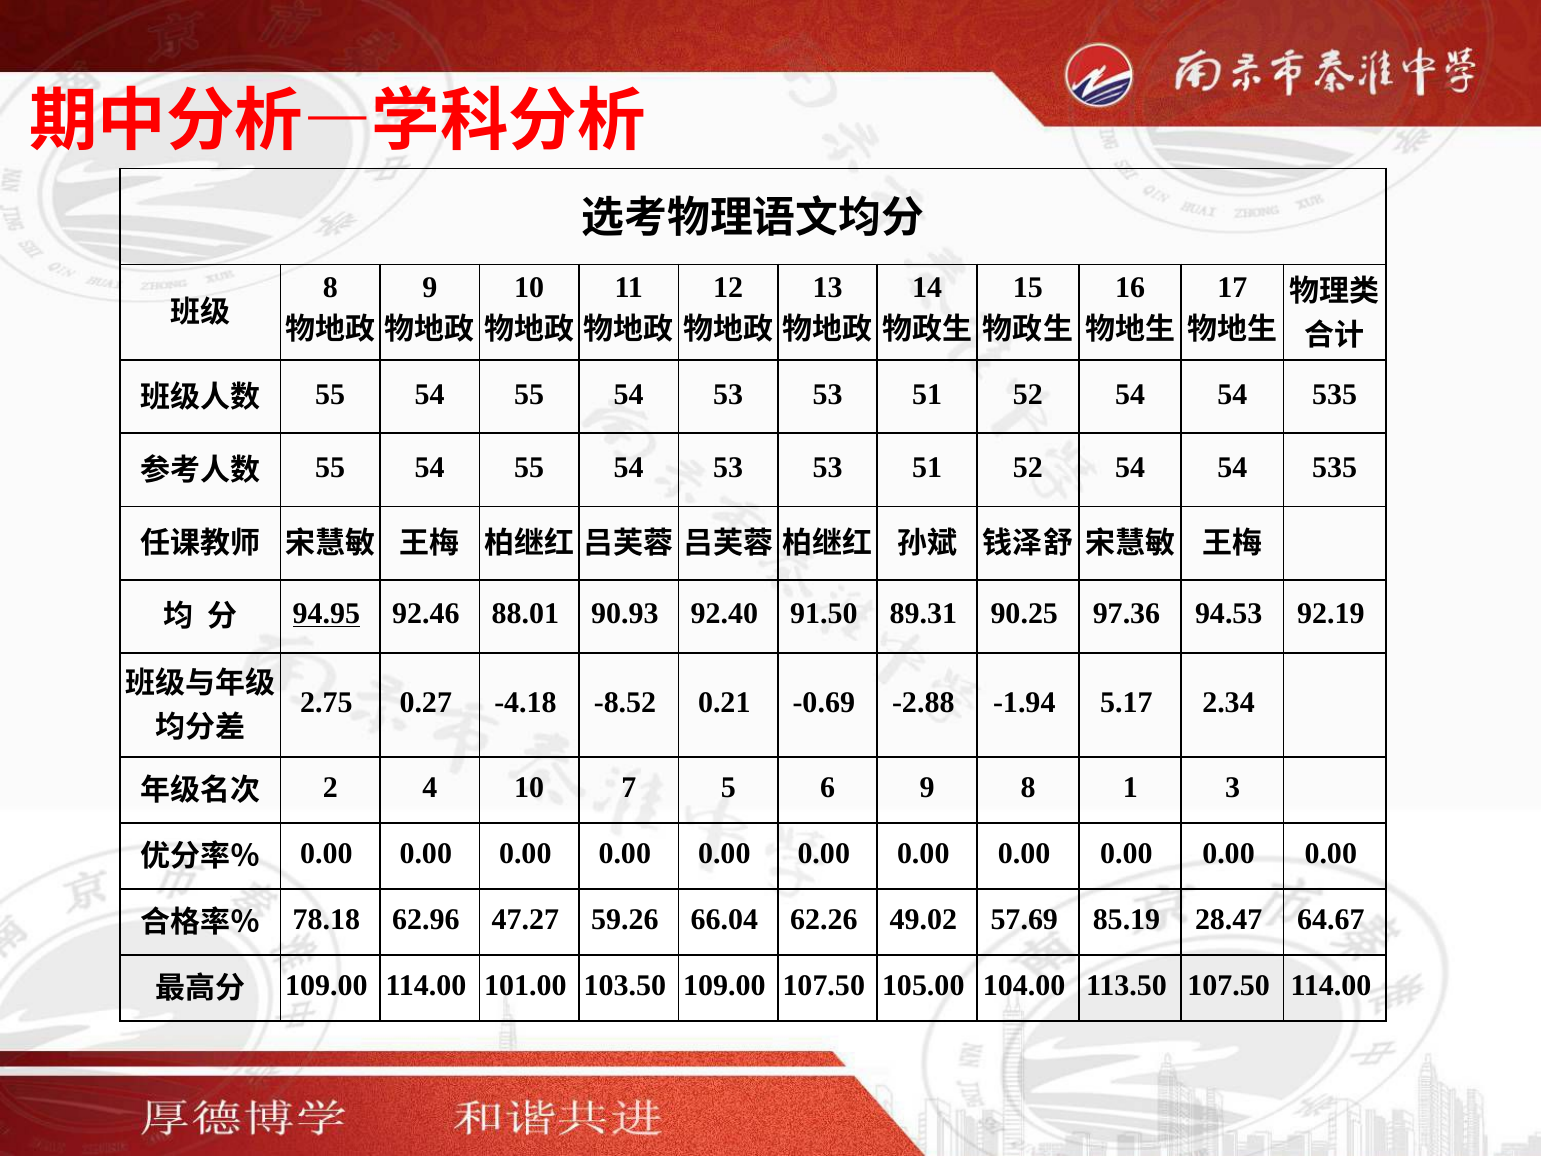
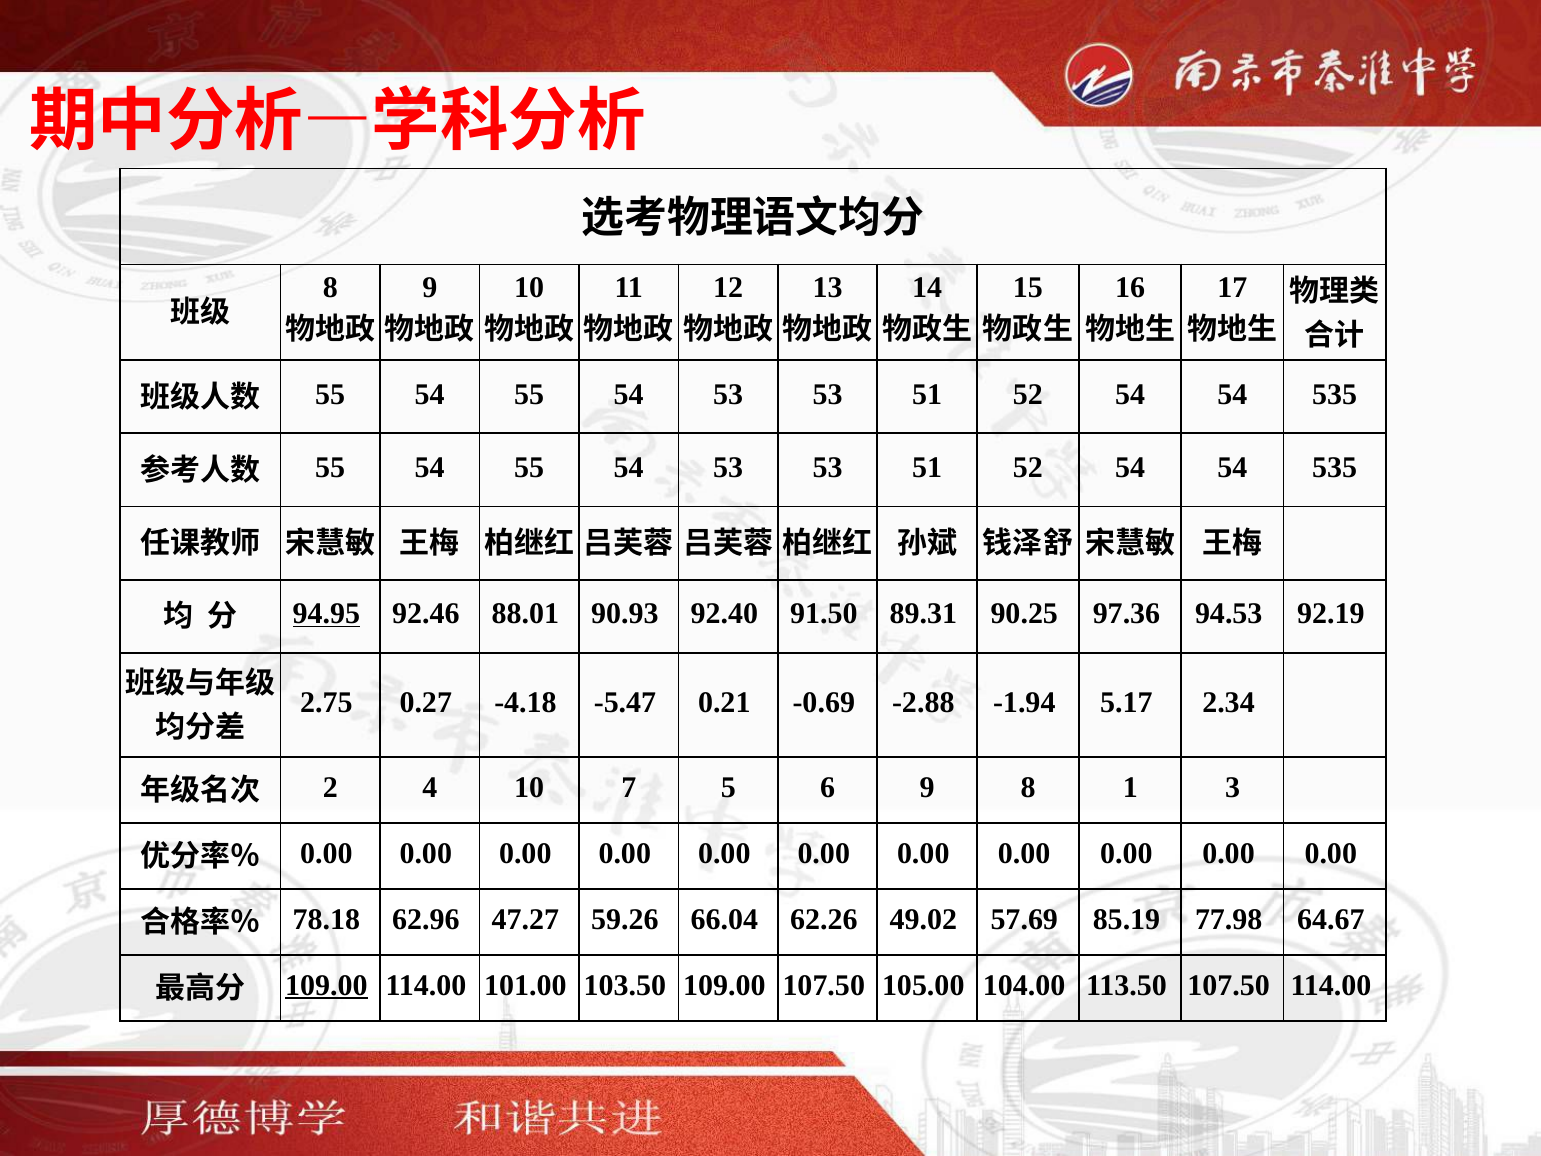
-8.52: -8.52 -> -5.47
28.47: 28.47 -> 77.98
109.00 at (326, 985) underline: none -> present
